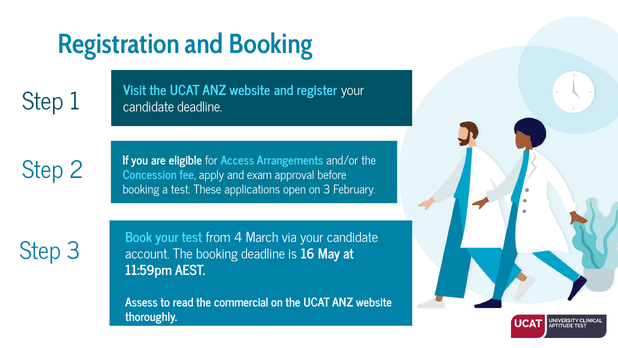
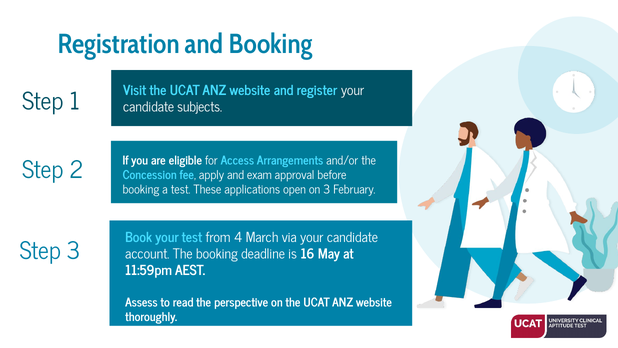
candidate deadline: deadline -> subjects
commercial: commercial -> perspective
